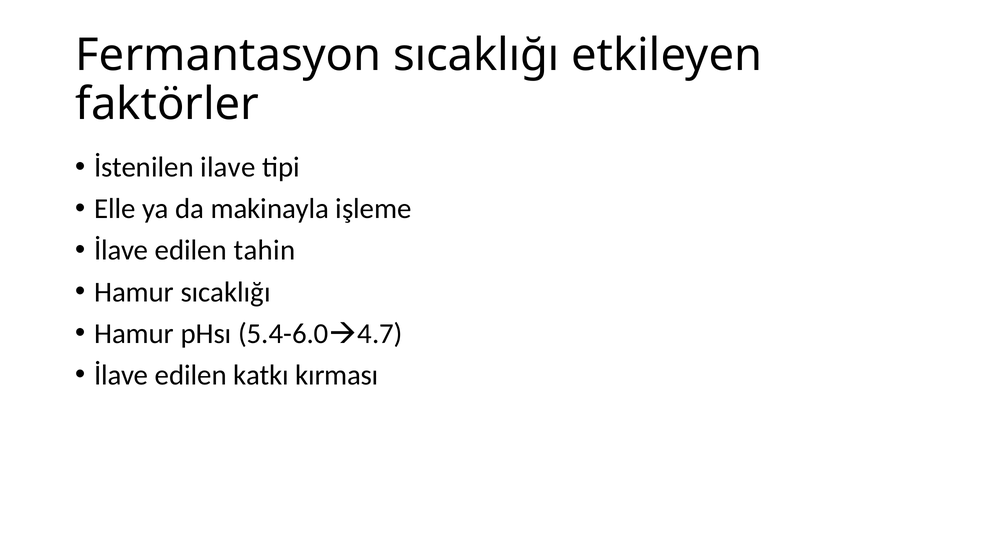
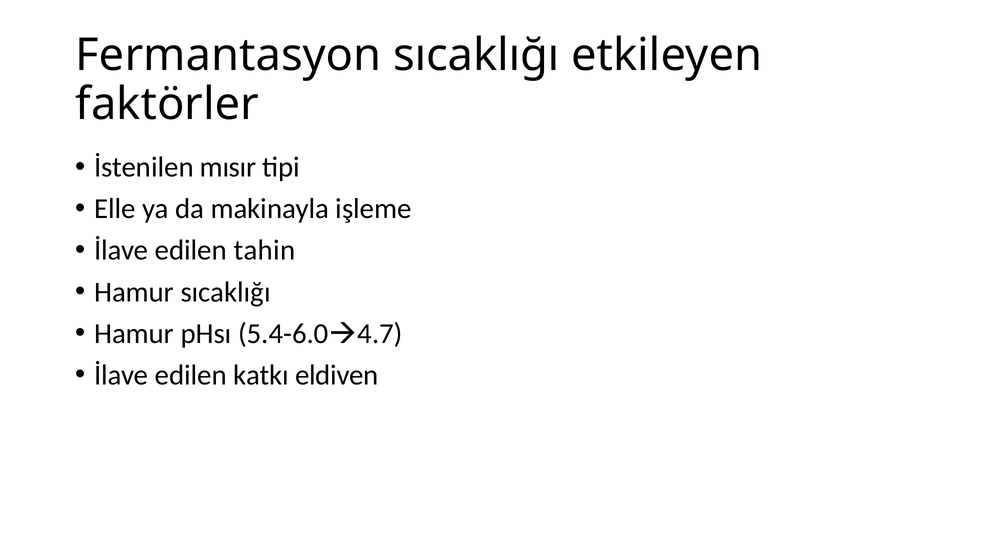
ilave: ilave -> mısır
kırması: kırması -> eldiven
